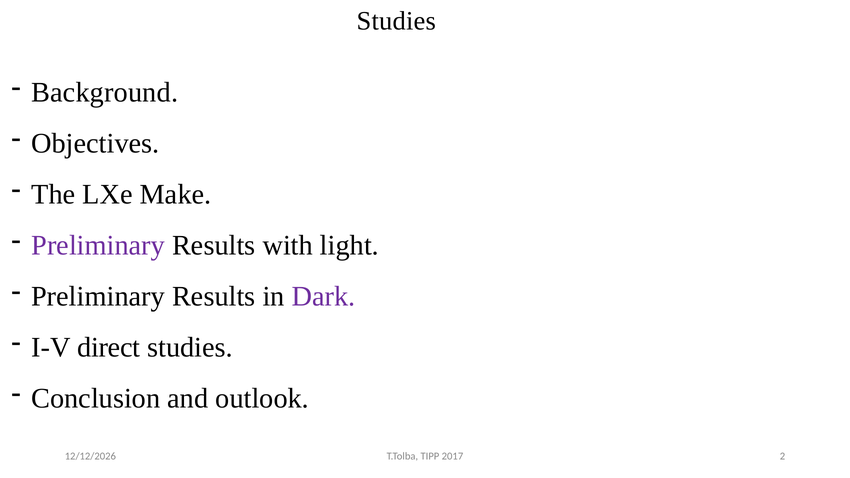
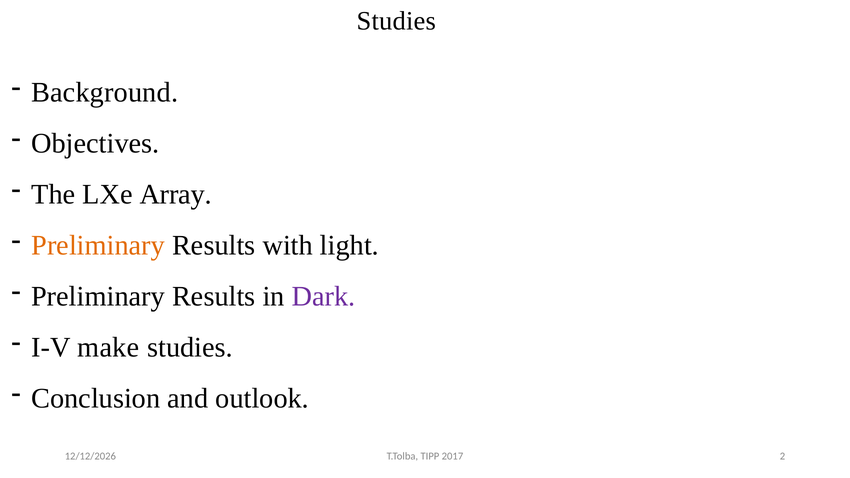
Make: Make -> Array
Preliminary at (98, 246) colour: purple -> orange
direct: direct -> make
